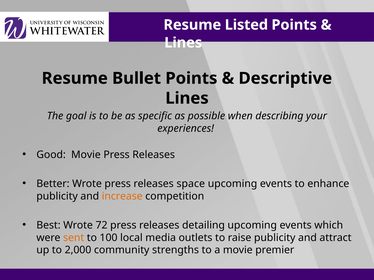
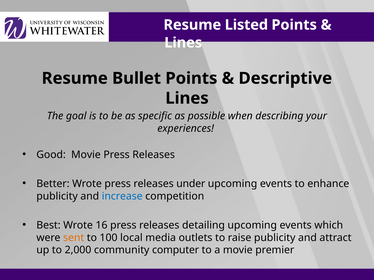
space: space -> under
increase colour: orange -> blue
72: 72 -> 16
strengths: strengths -> computer
